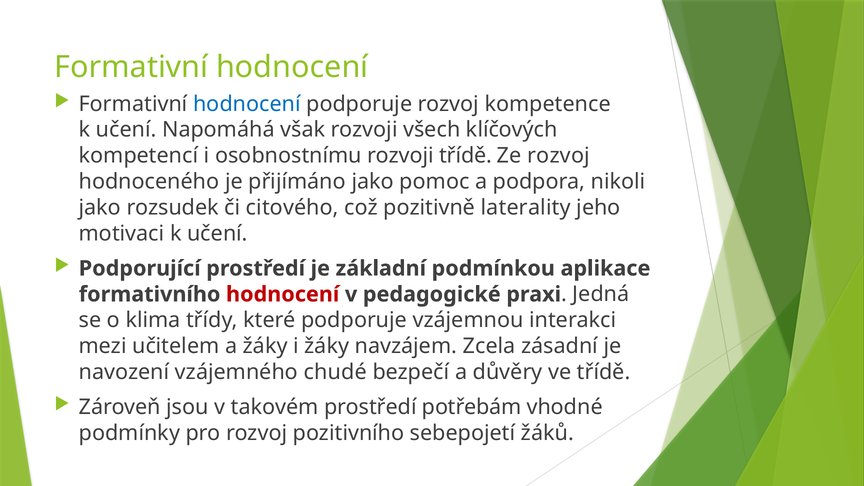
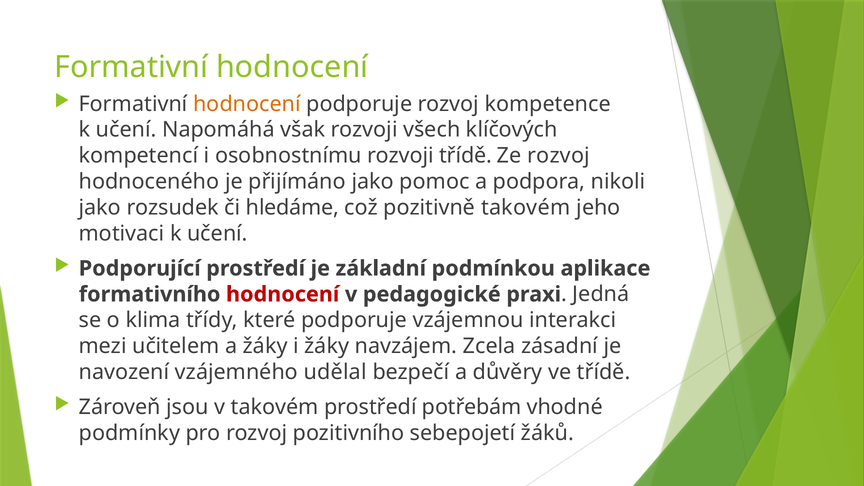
hodnocení at (247, 104) colour: blue -> orange
citového: citového -> hledáme
pozitivně laterality: laterality -> takovém
chudé: chudé -> udělal
